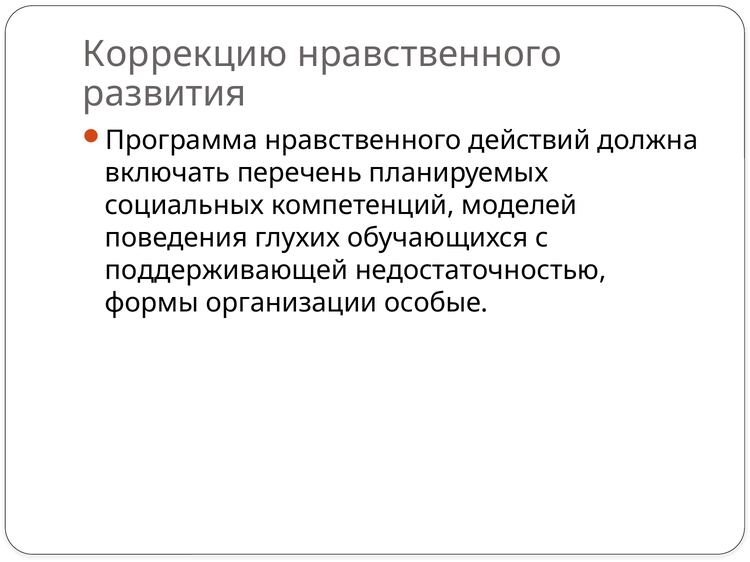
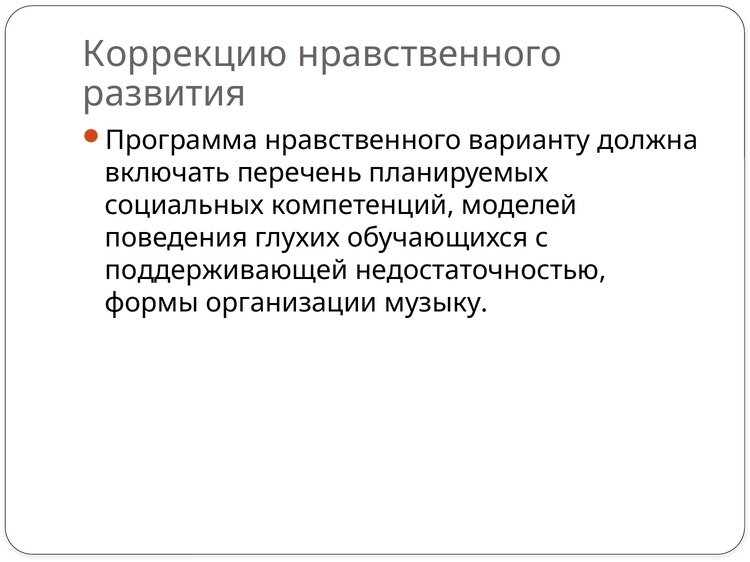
действий: действий -> варианту
особые: особые -> музыку
